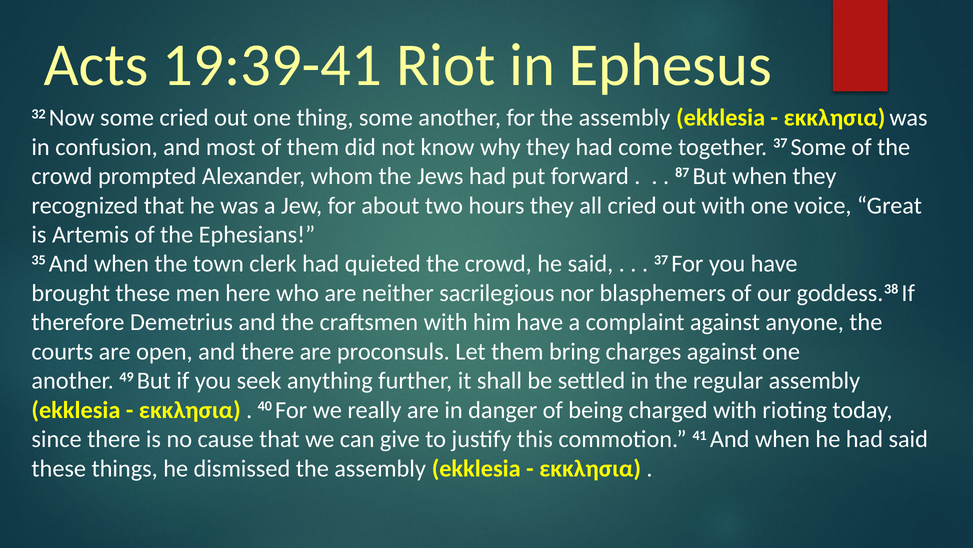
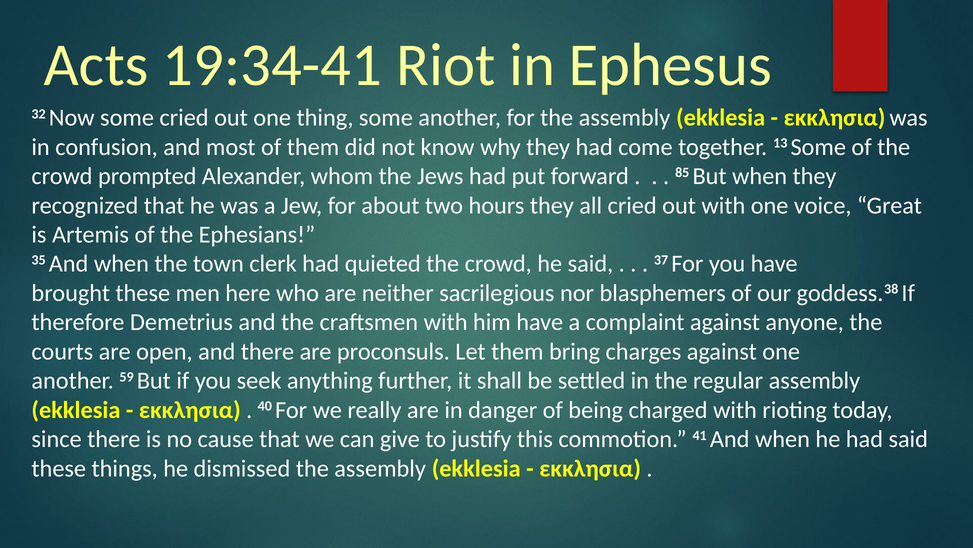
19:39-41: 19:39-41 -> 19:34-41
together 37: 37 -> 13
87: 87 -> 85
49: 49 -> 59
